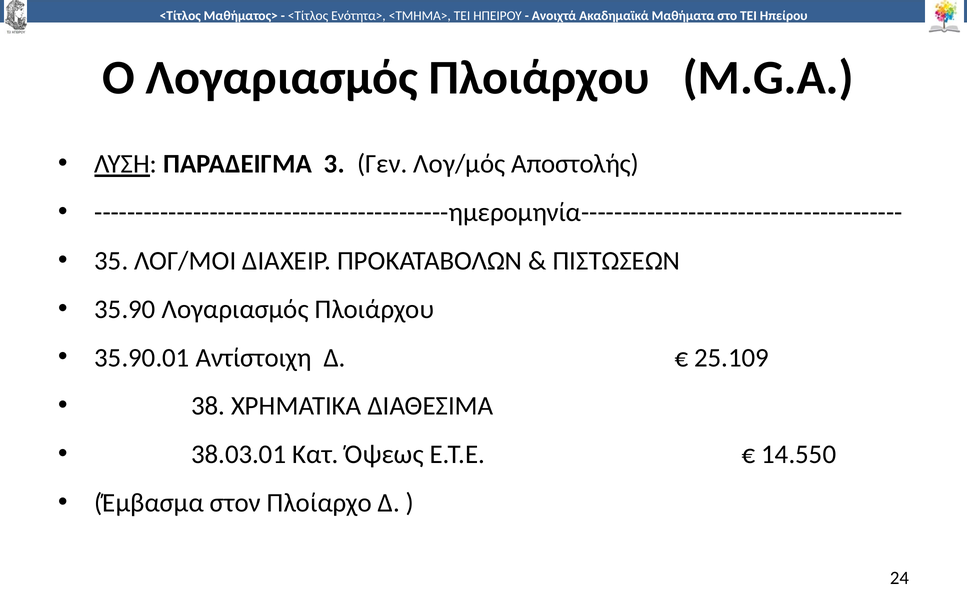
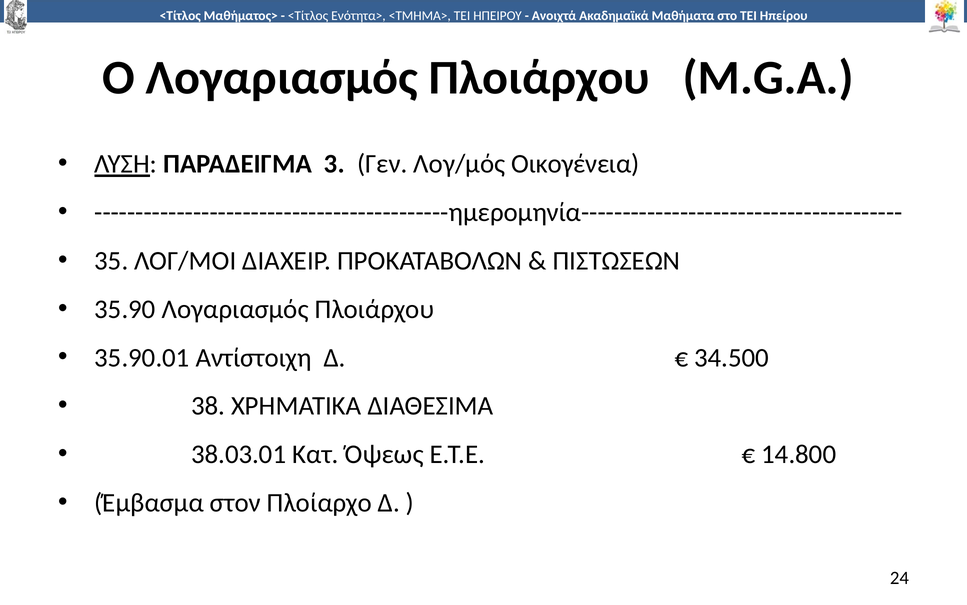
Αποστολής: Αποστολής -> Οικογένεια
25.109: 25.109 -> 34.500
14.550: 14.550 -> 14.800
